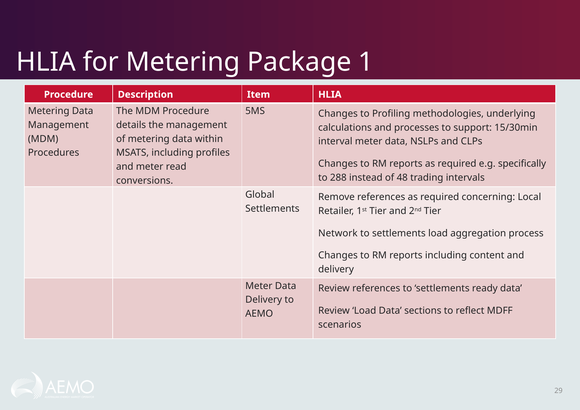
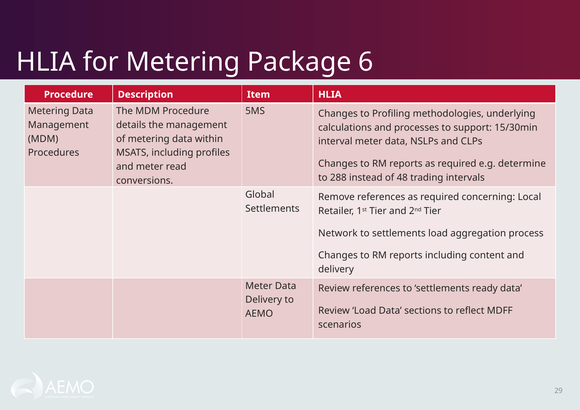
1: 1 -> 6
specifically: specifically -> determine
